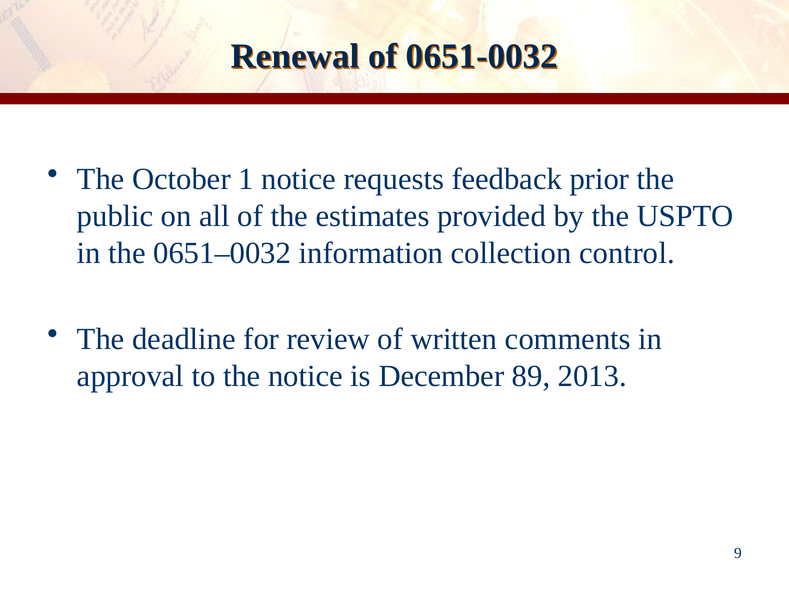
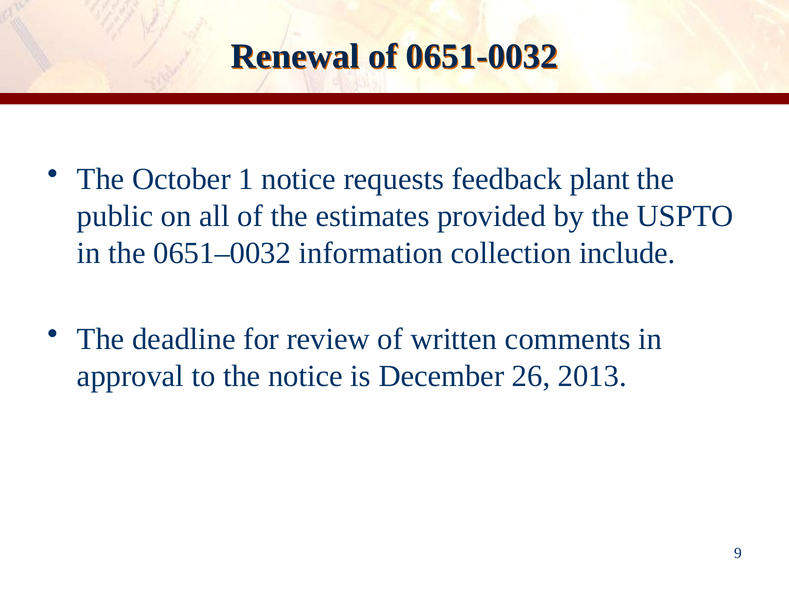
prior: prior -> plant
control: control -> include
89: 89 -> 26
